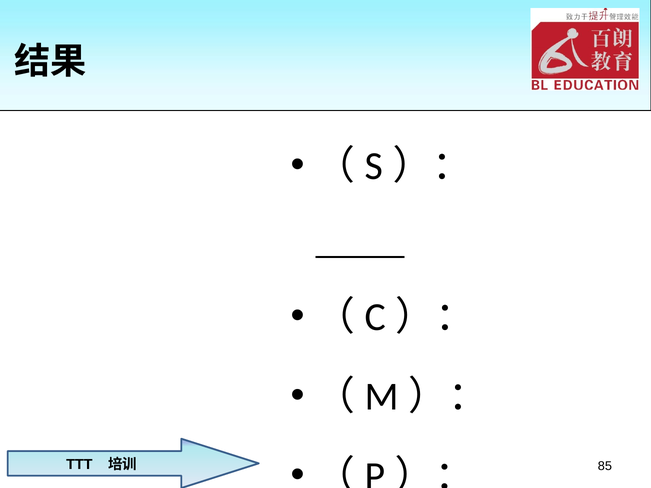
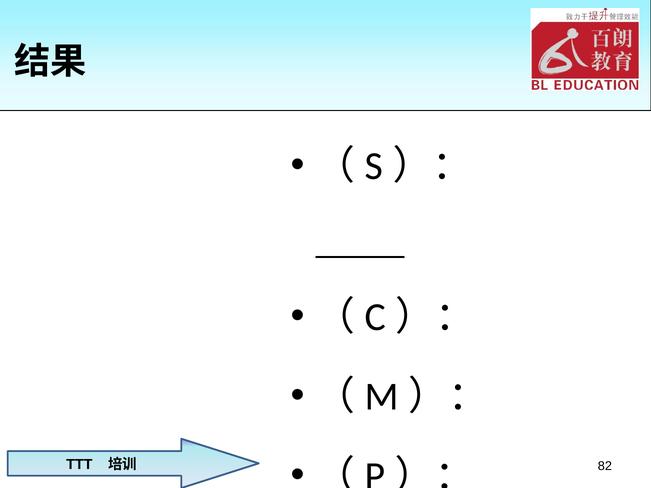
85: 85 -> 82
